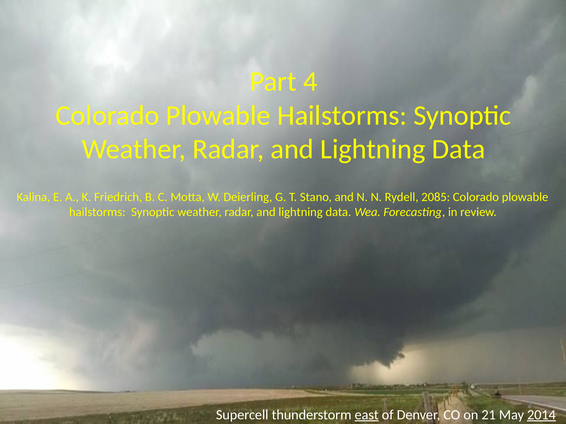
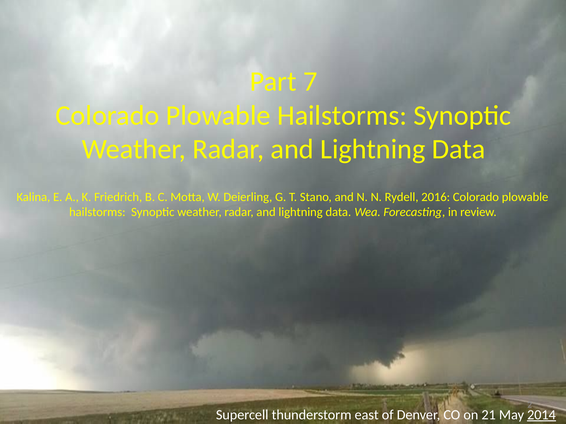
4: 4 -> 7
2085: 2085 -> 2016
east underline: present -> none
